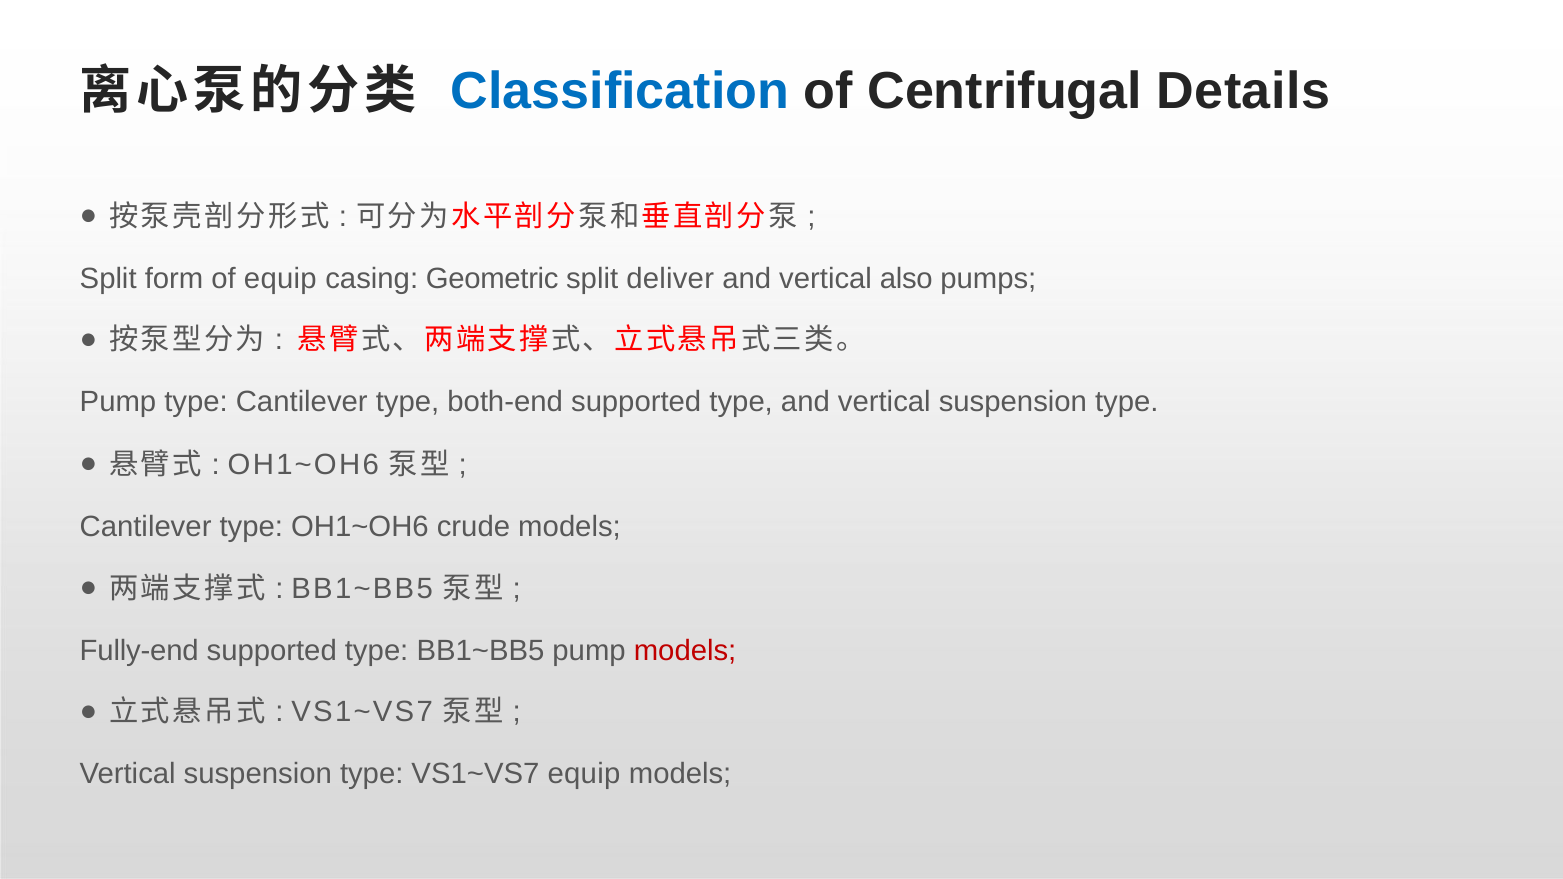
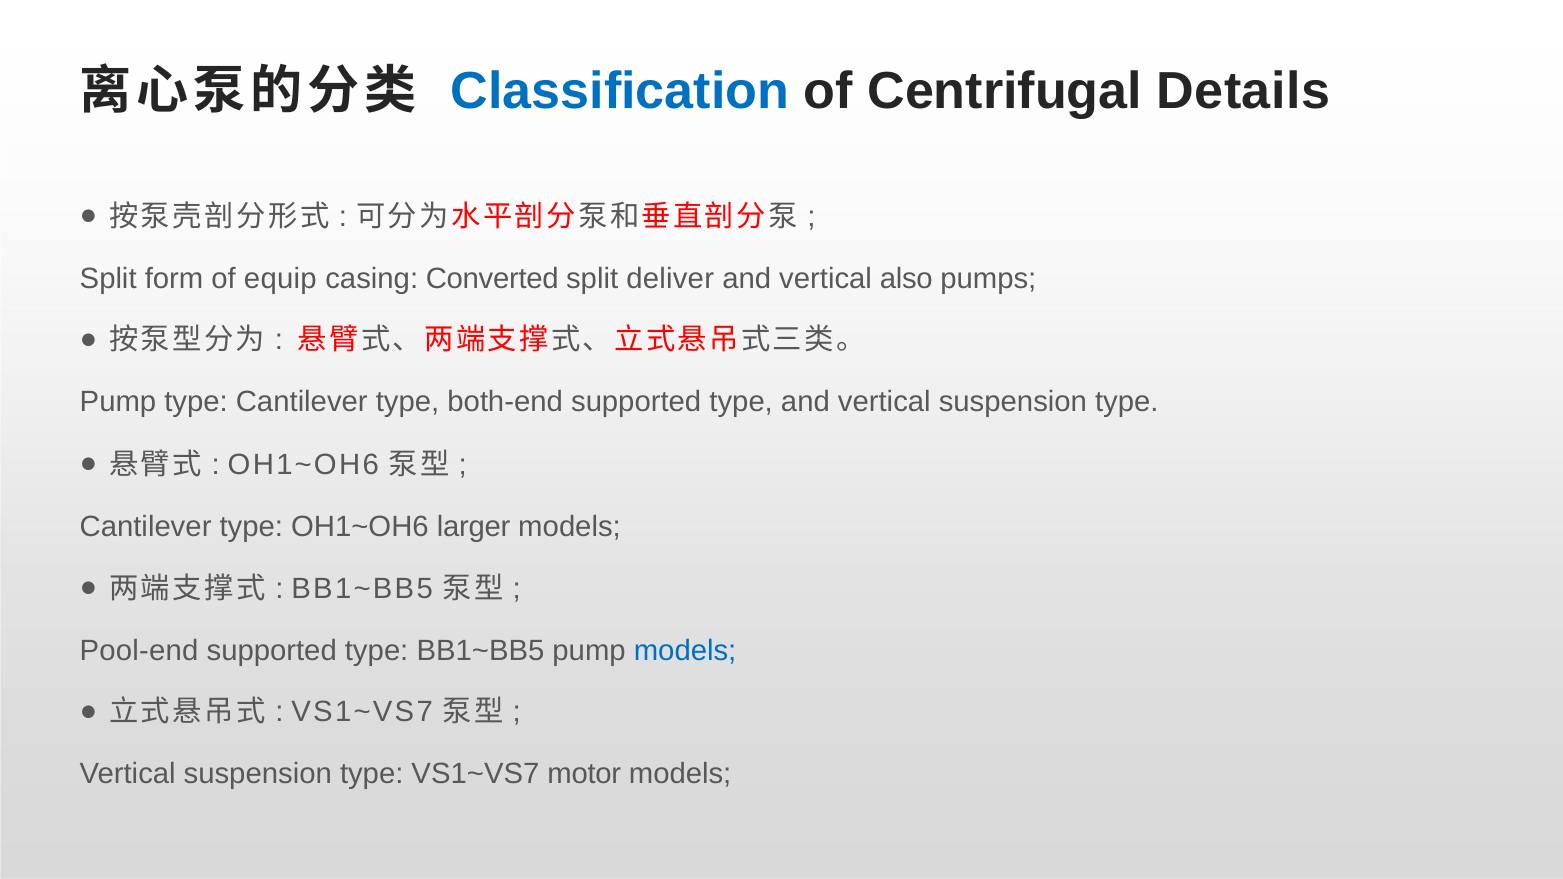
Geometric: Geometric -> Converted
crude: crude -> larger
Fully-end: Fully-end -> Pool-end
models at (685, 651) colour: red -> blue
VS1~VS7 equip: equip -> motor
